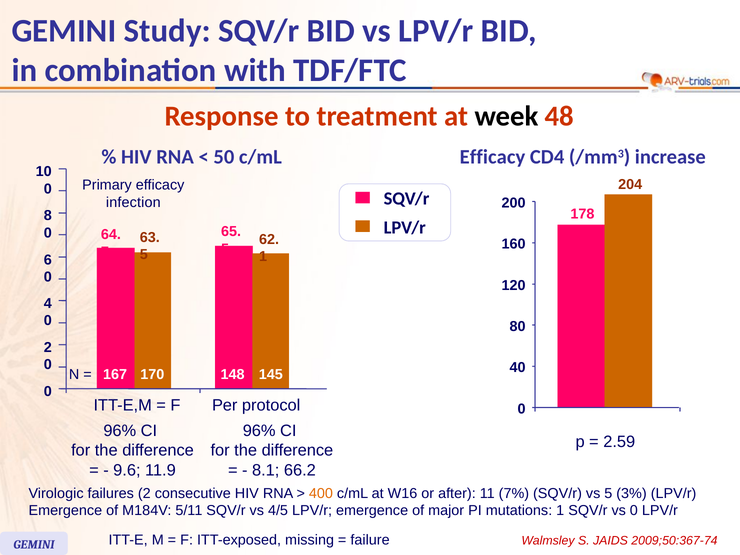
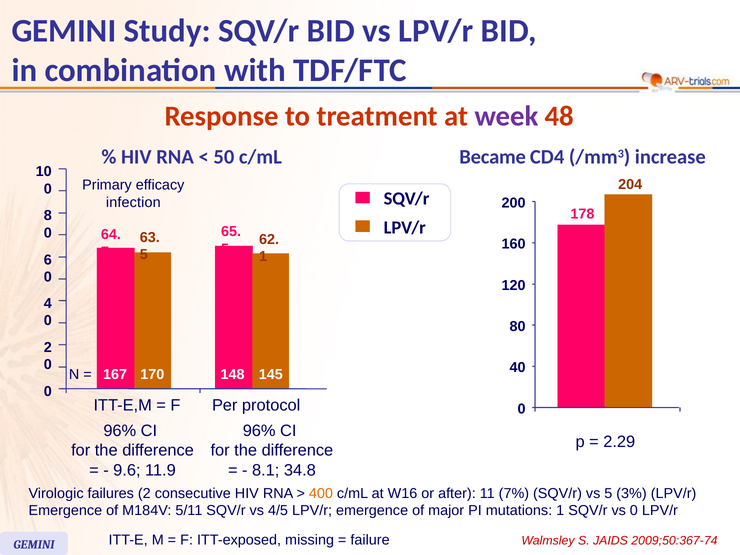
week colour: black -> purple
Efficacy at (493, 157): Efficacy -> Became
2.59: 2.59 -> 2.29
66.2: 66.2 -> 34.8
